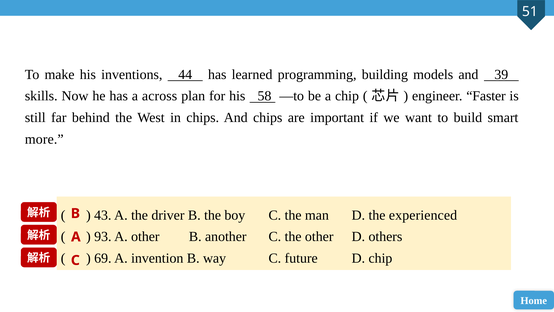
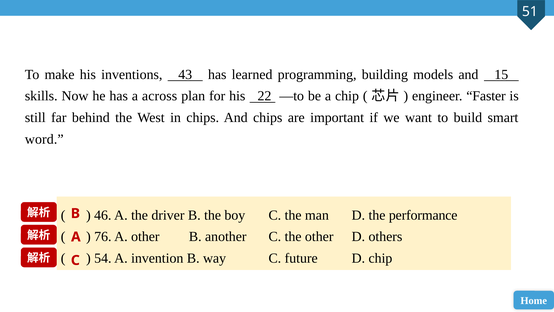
44: 44 -> 43
39: 39 -> 15
58: 58 -> 22
more: more -> word
43: 43 -> 46
experienced: experienced -> performance
93: 93 -> 76
69: 69 -> 54
